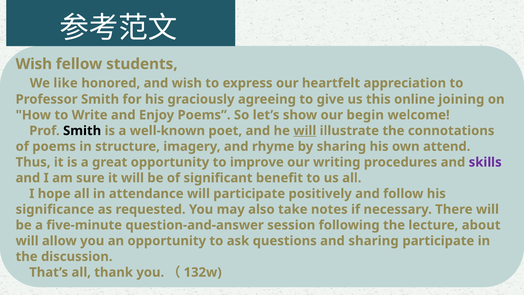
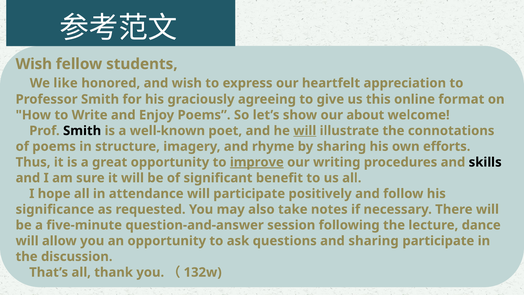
joining: joining -> format
begin: begin -> about
attend: attend -> efforts
improve underline: none -> present
skills colour: purple -> black
about: about -> dance
